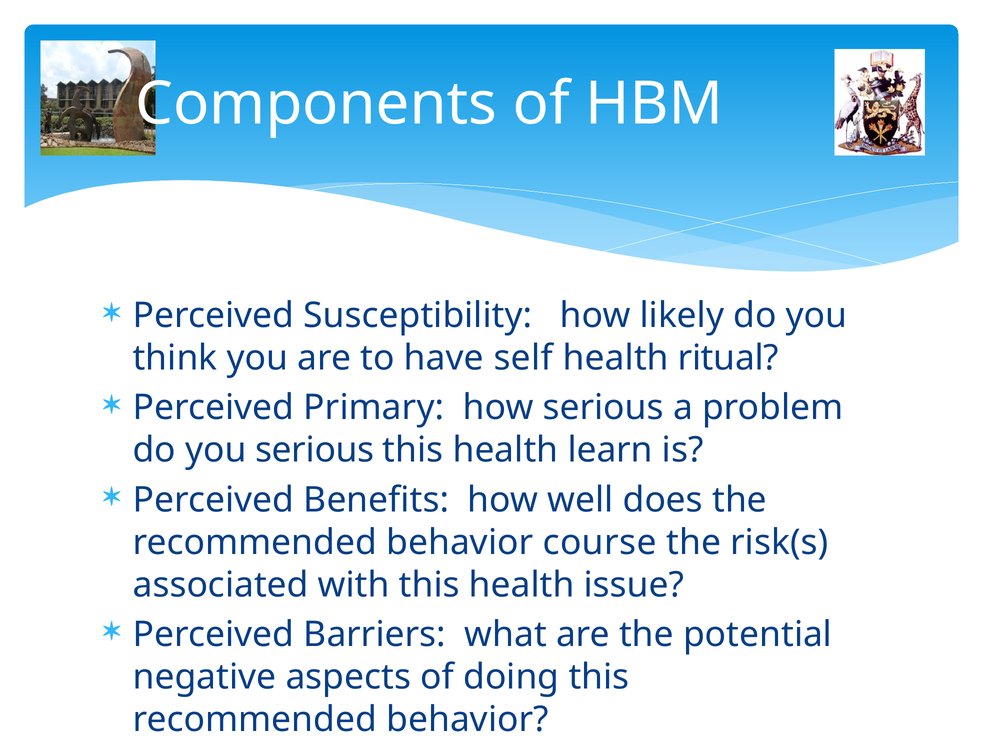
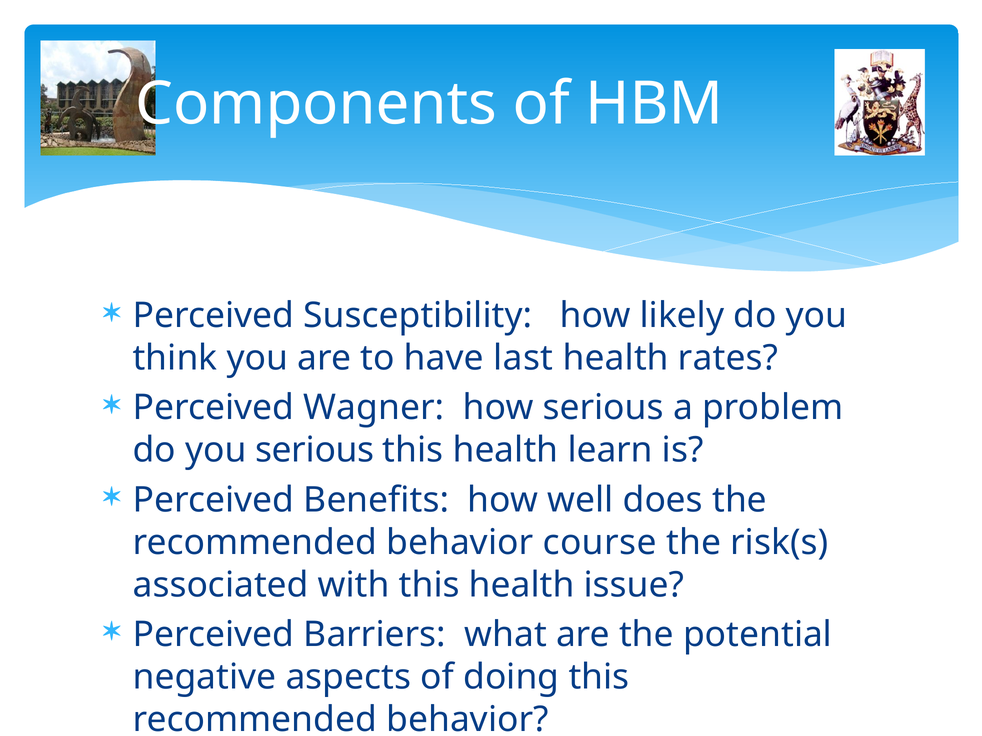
self: self -> last
ritual: ritual -> rates
Primary: Primary -> Wagner
